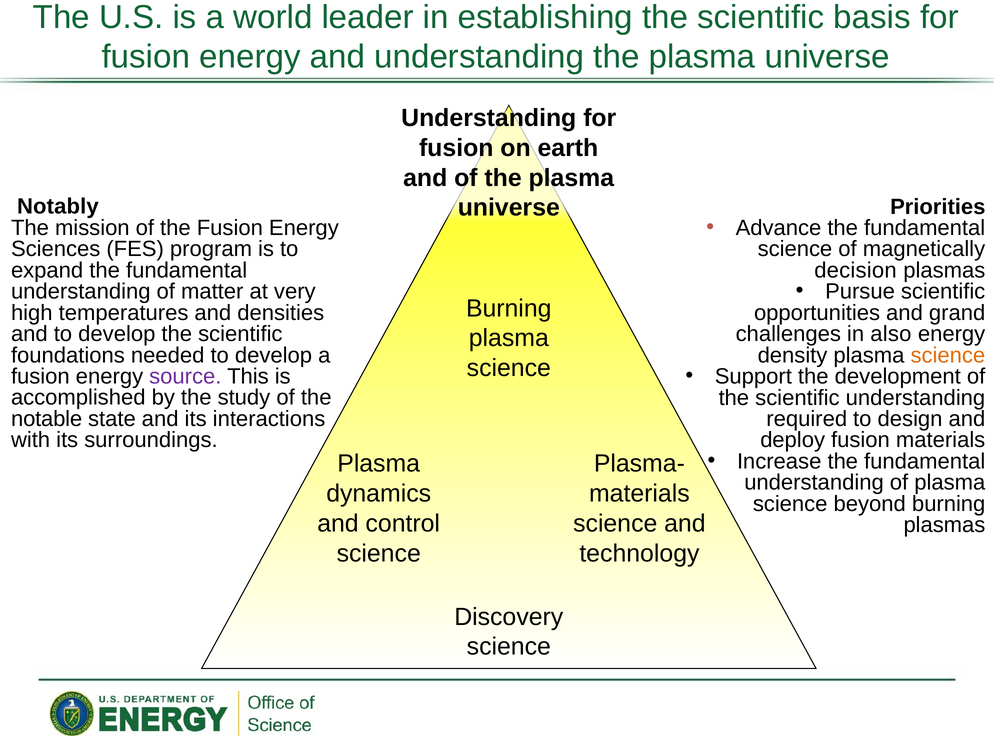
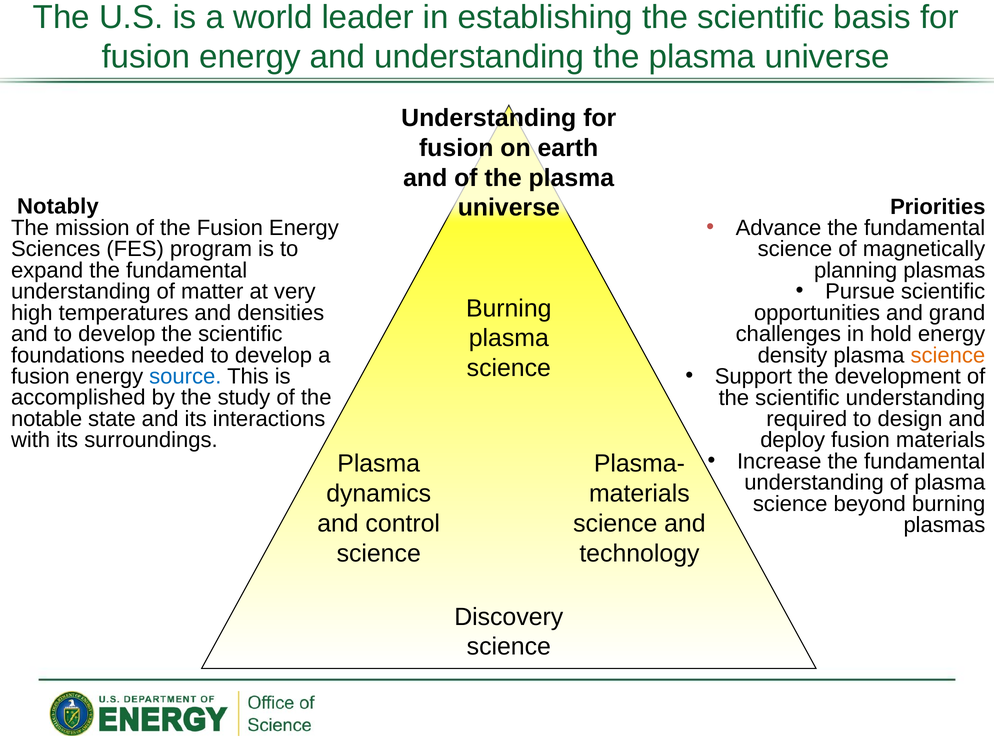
decision: decision -> planning
also: also -> hold
source colour: purple -> blue
